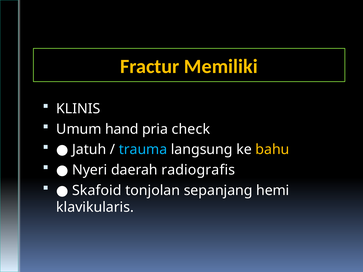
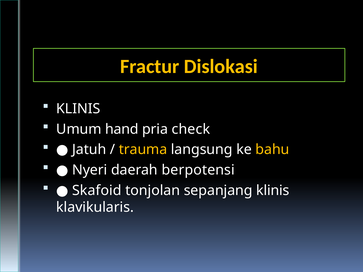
Memiliki: Memiliki -> Dislokasi
trauma colour: light blue -> yellow
radiografis: radiografis -> berpotensi
sepanjang hemi: hemi -> klinis
